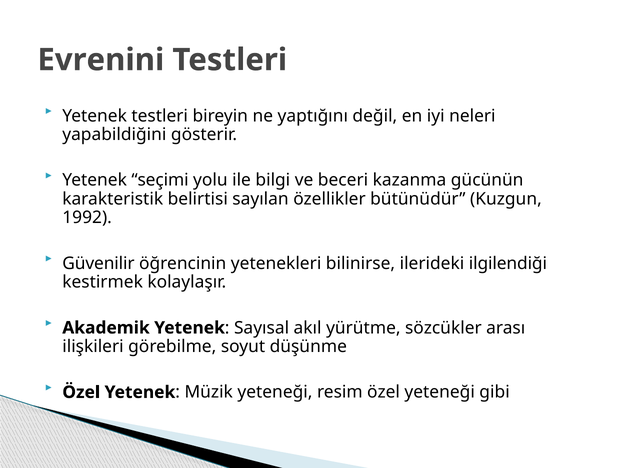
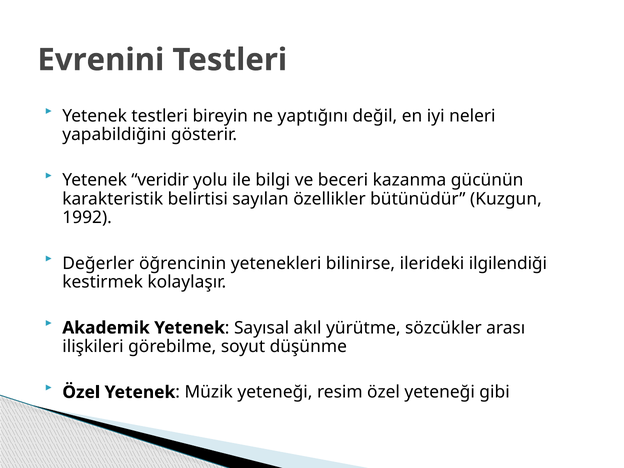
seçimi: seçimi -> veridir
Güvenilir: Güvenilir -> Değerler
